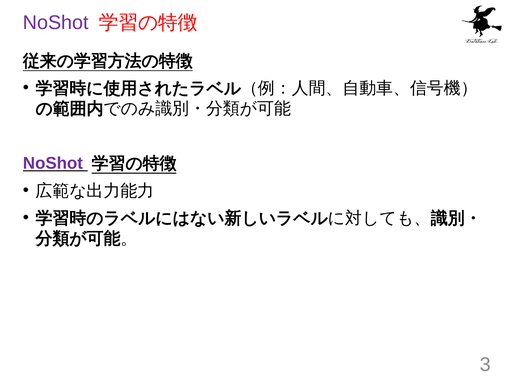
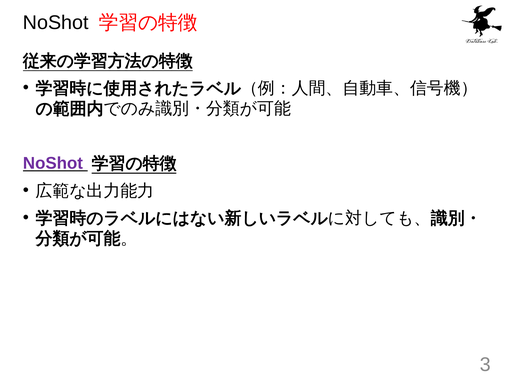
NoShot at (56, 23) colour: purple -> black
